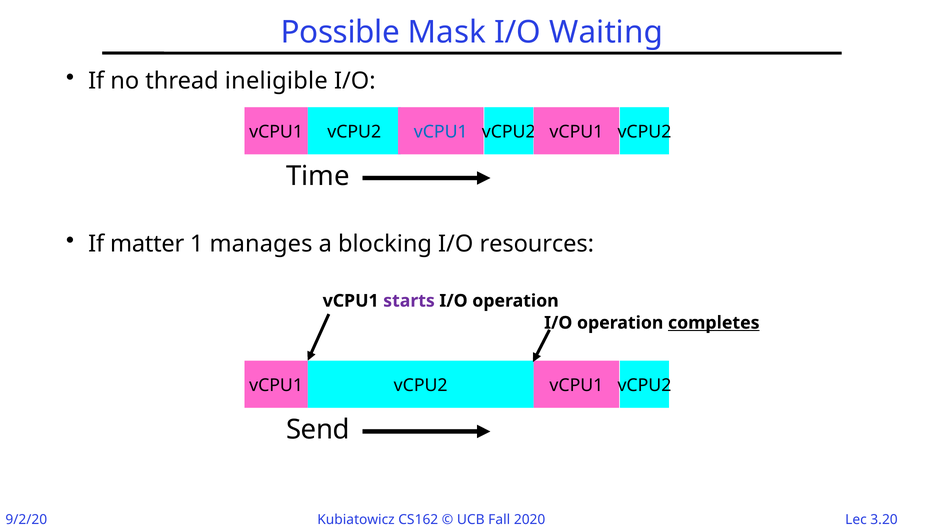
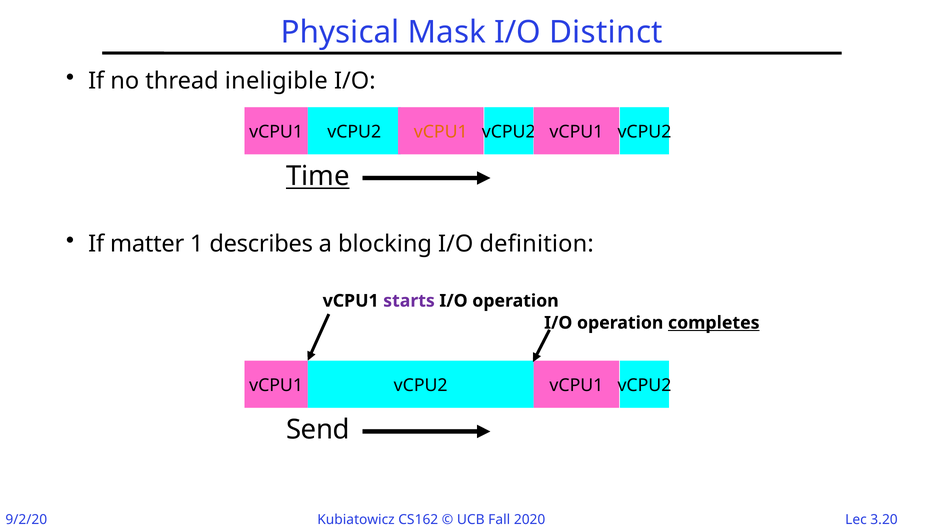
Possible: Possible -> Physical
Waiting: Waiting -> Distinct
vCPU1 at (441, 132) colour: blue -> orange
Time underline: none -> present
manages: manages -> describes
resources: resources -> definition
